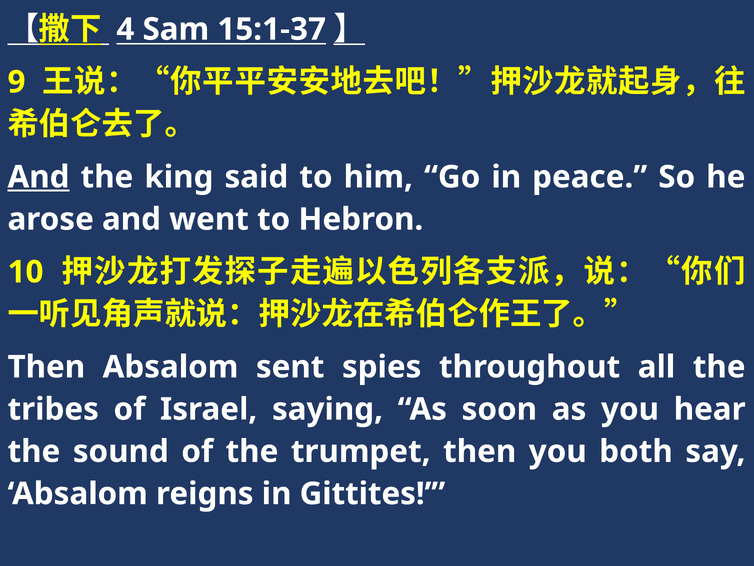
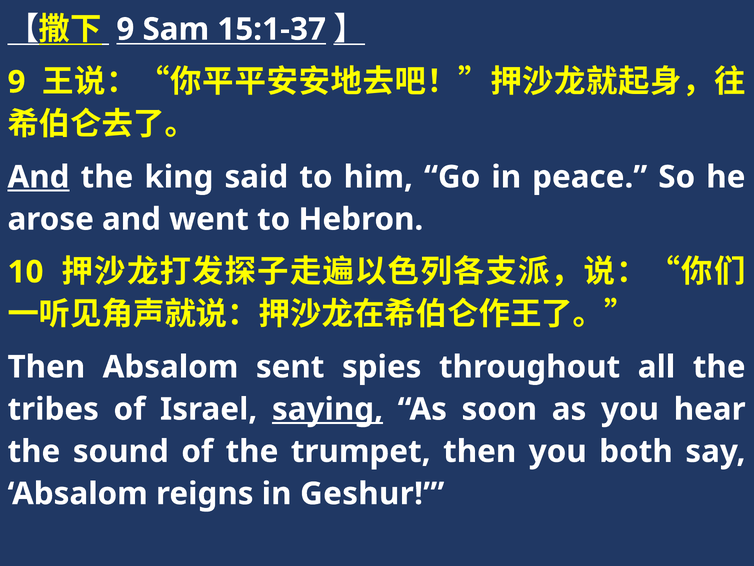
4 at (125, 29): 4 -> 9
saying underline: none -> present
Gittites: Gittites -> Geshur
